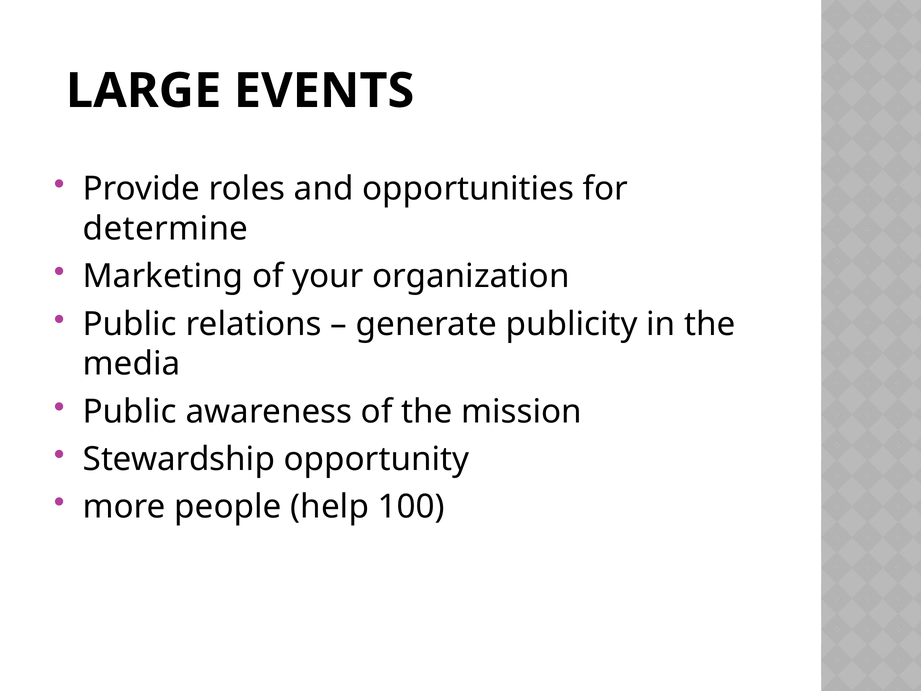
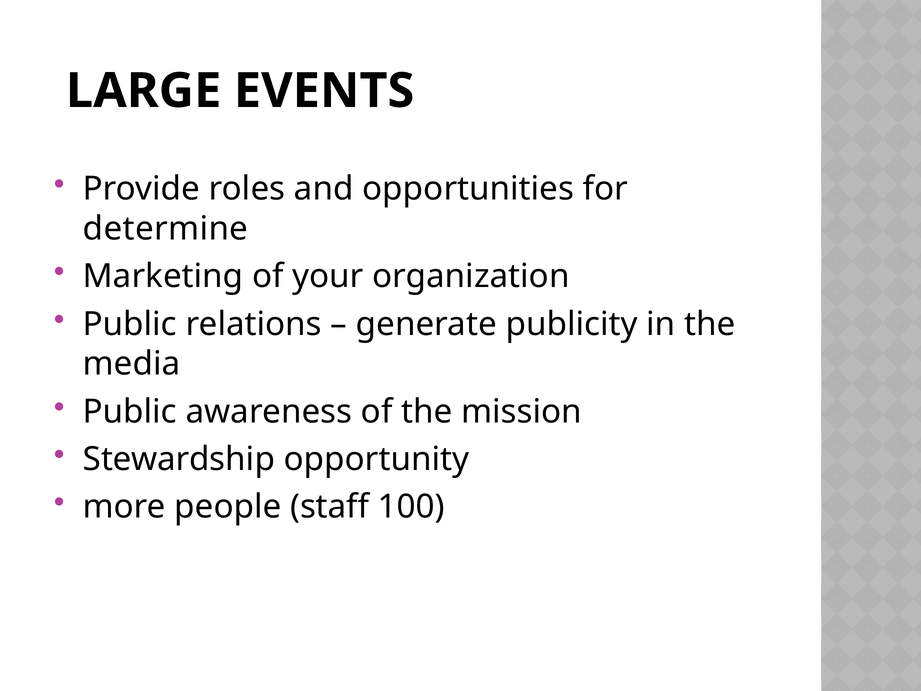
help: help -> staff
